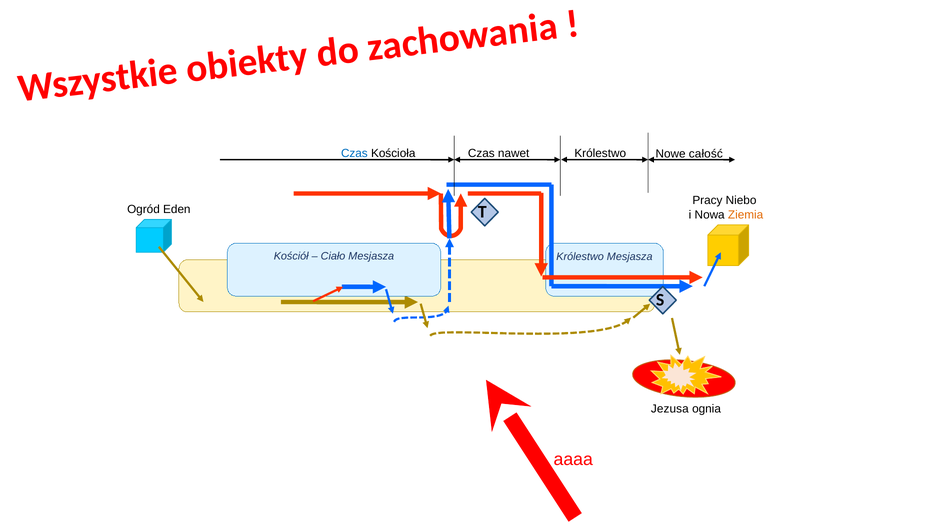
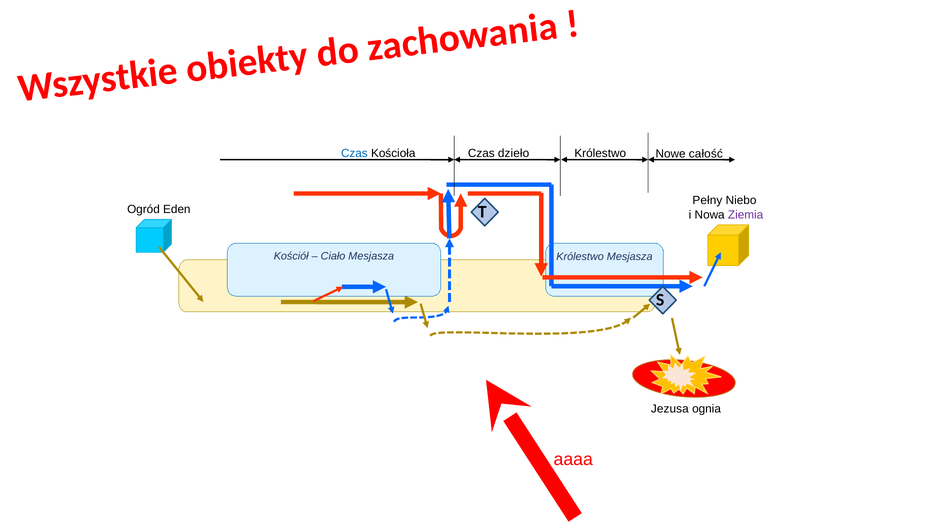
nawet: nawet -> dzieło
Pracy: Pracy -> Pełny
Ziemia colour: orange -> purple
